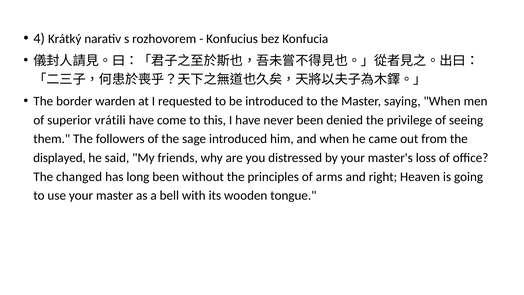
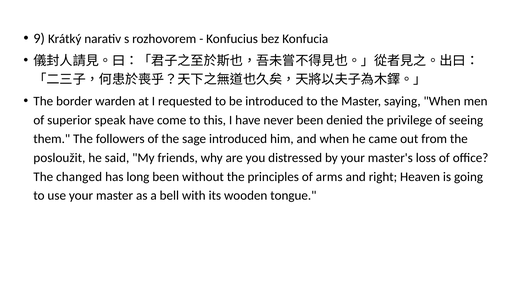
4: 4 -> 9
vrátili: vrátili -> speak
displayed: displayed -> posloužit
